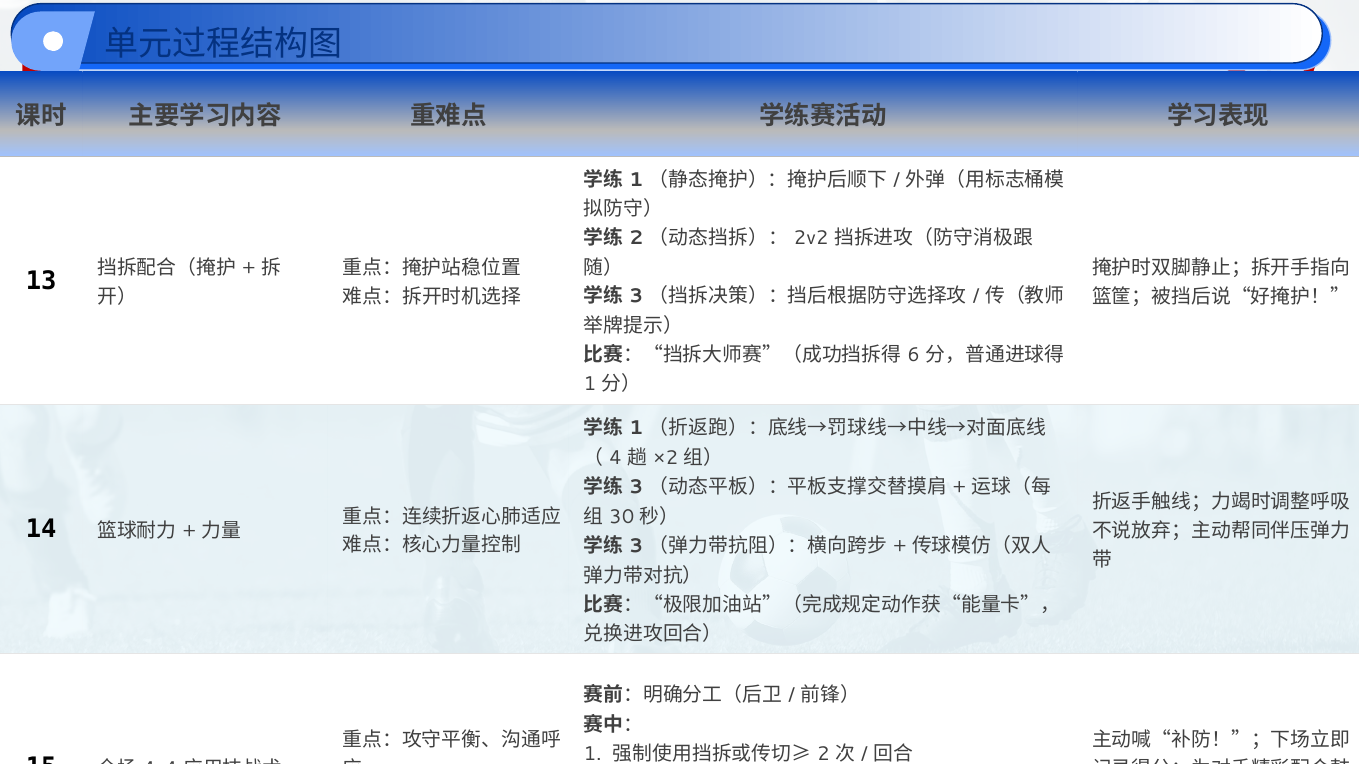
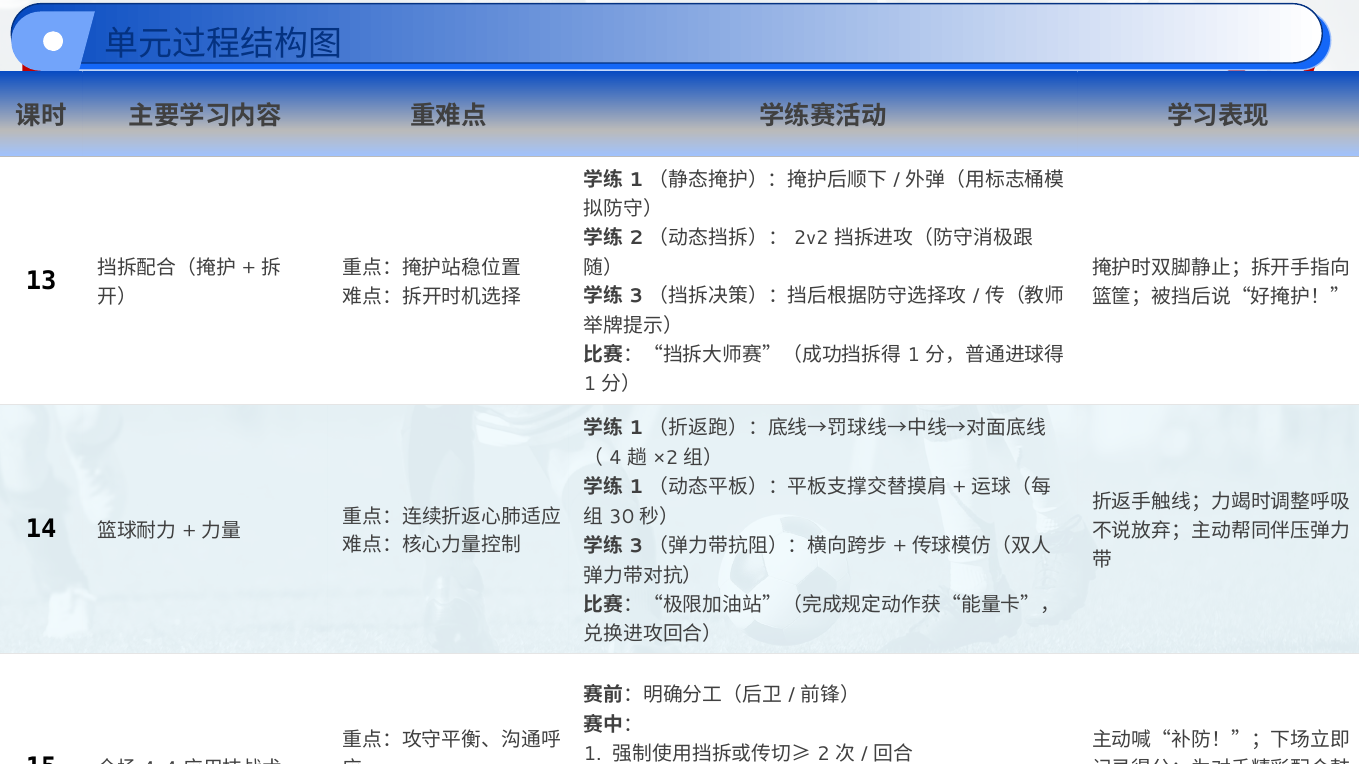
6 at (914, 355): 6 -> 1
3 at (636, 488): 3 -> 1
